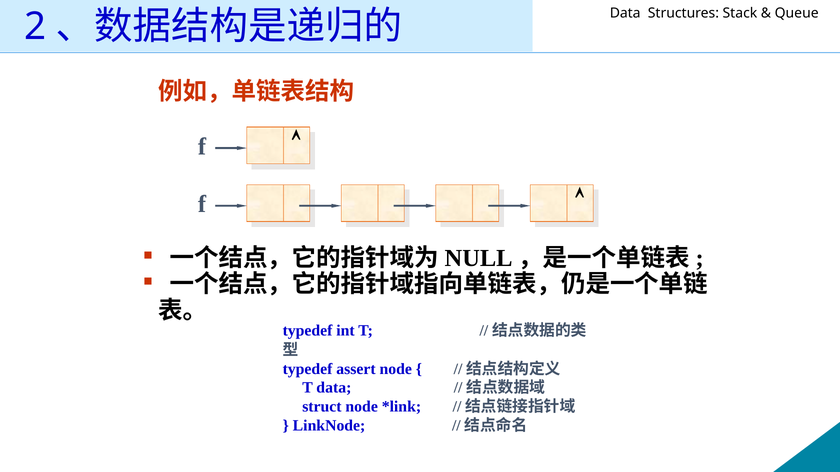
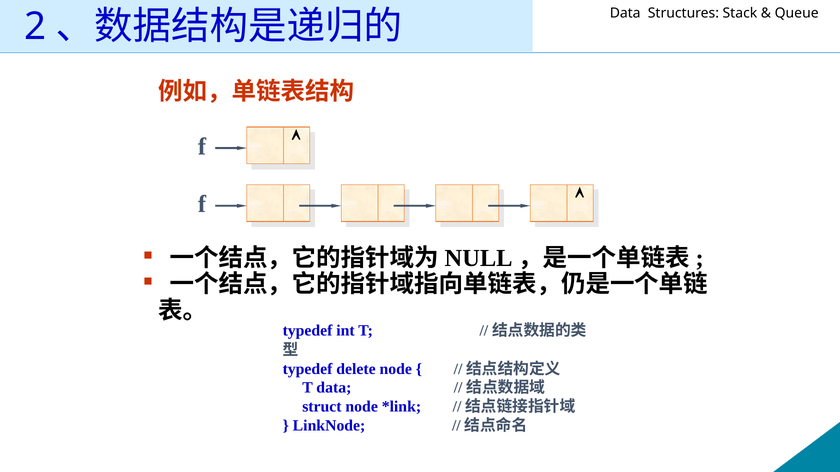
assert: assert -> delete
